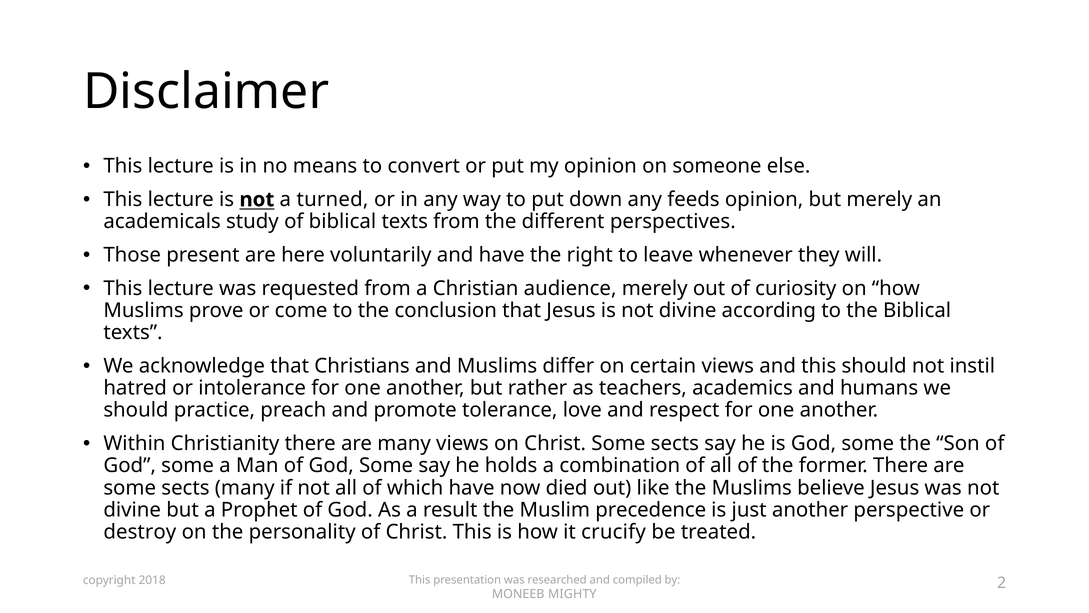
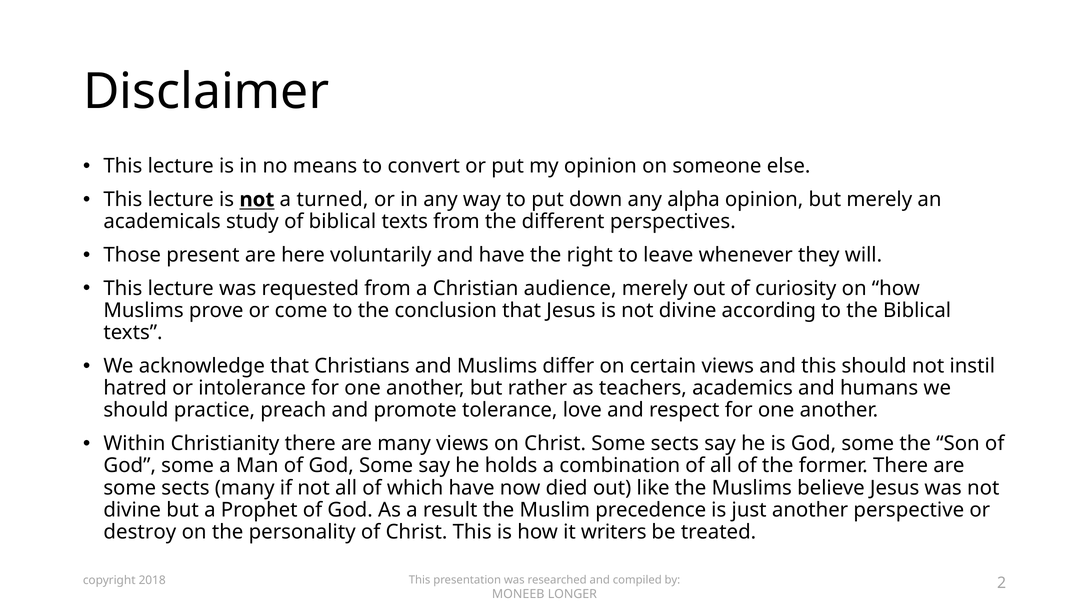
feeds: feeds -> alpha
crucify: crucify -> writers
MIGHTY: MIGHTY -> LONGER
